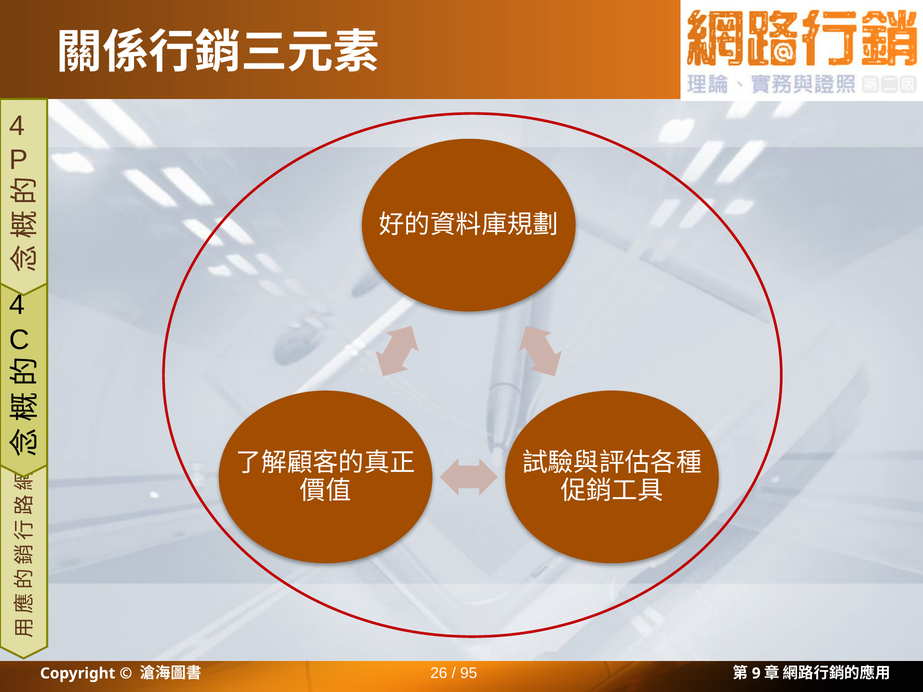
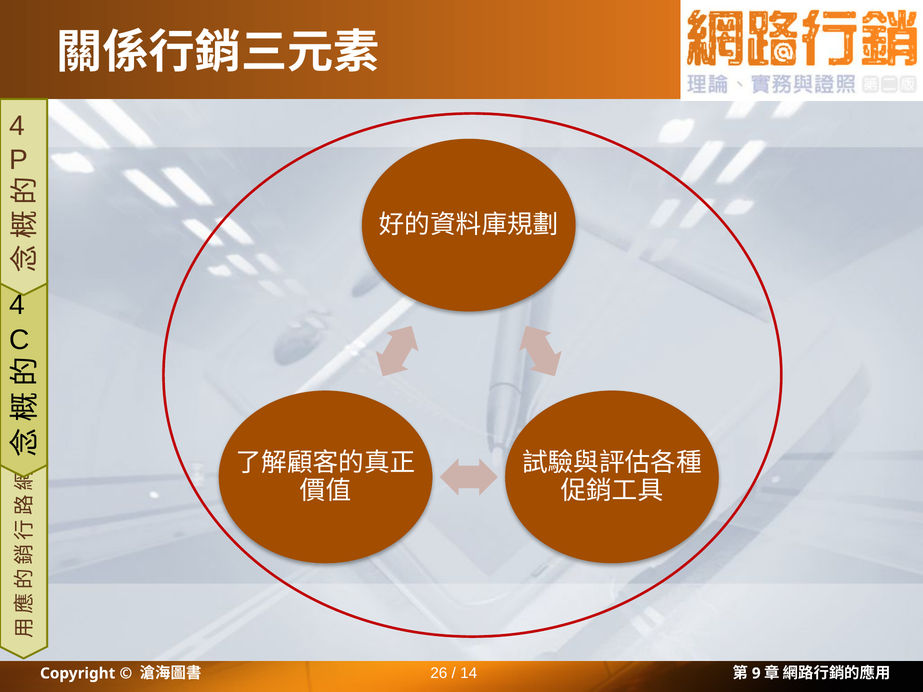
95: 95 -> 14
